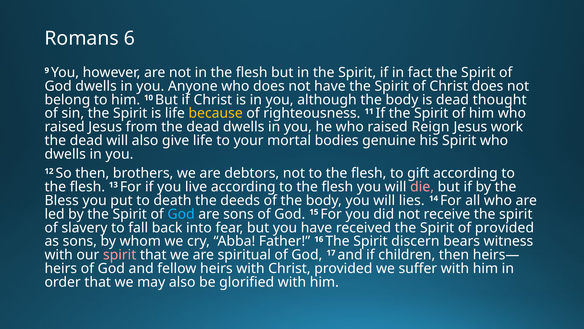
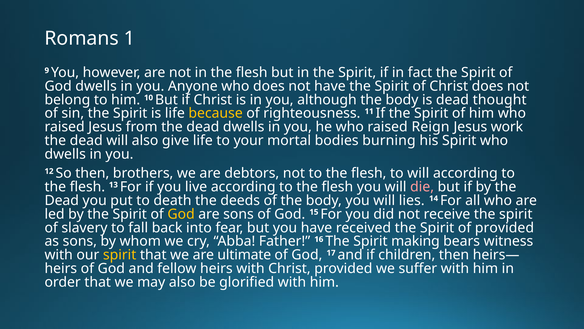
6: 6 -> 1
genuine: genuine -> burning
to gift: gift -> will
Bless at (62, 200): Bless -> Dead
God at (181, 214) colour: light blue -> yellow
discern: discern -> making
spirit at (120, 255) colour: pink -> yellow
spiritual: spiritual -> ultimate
